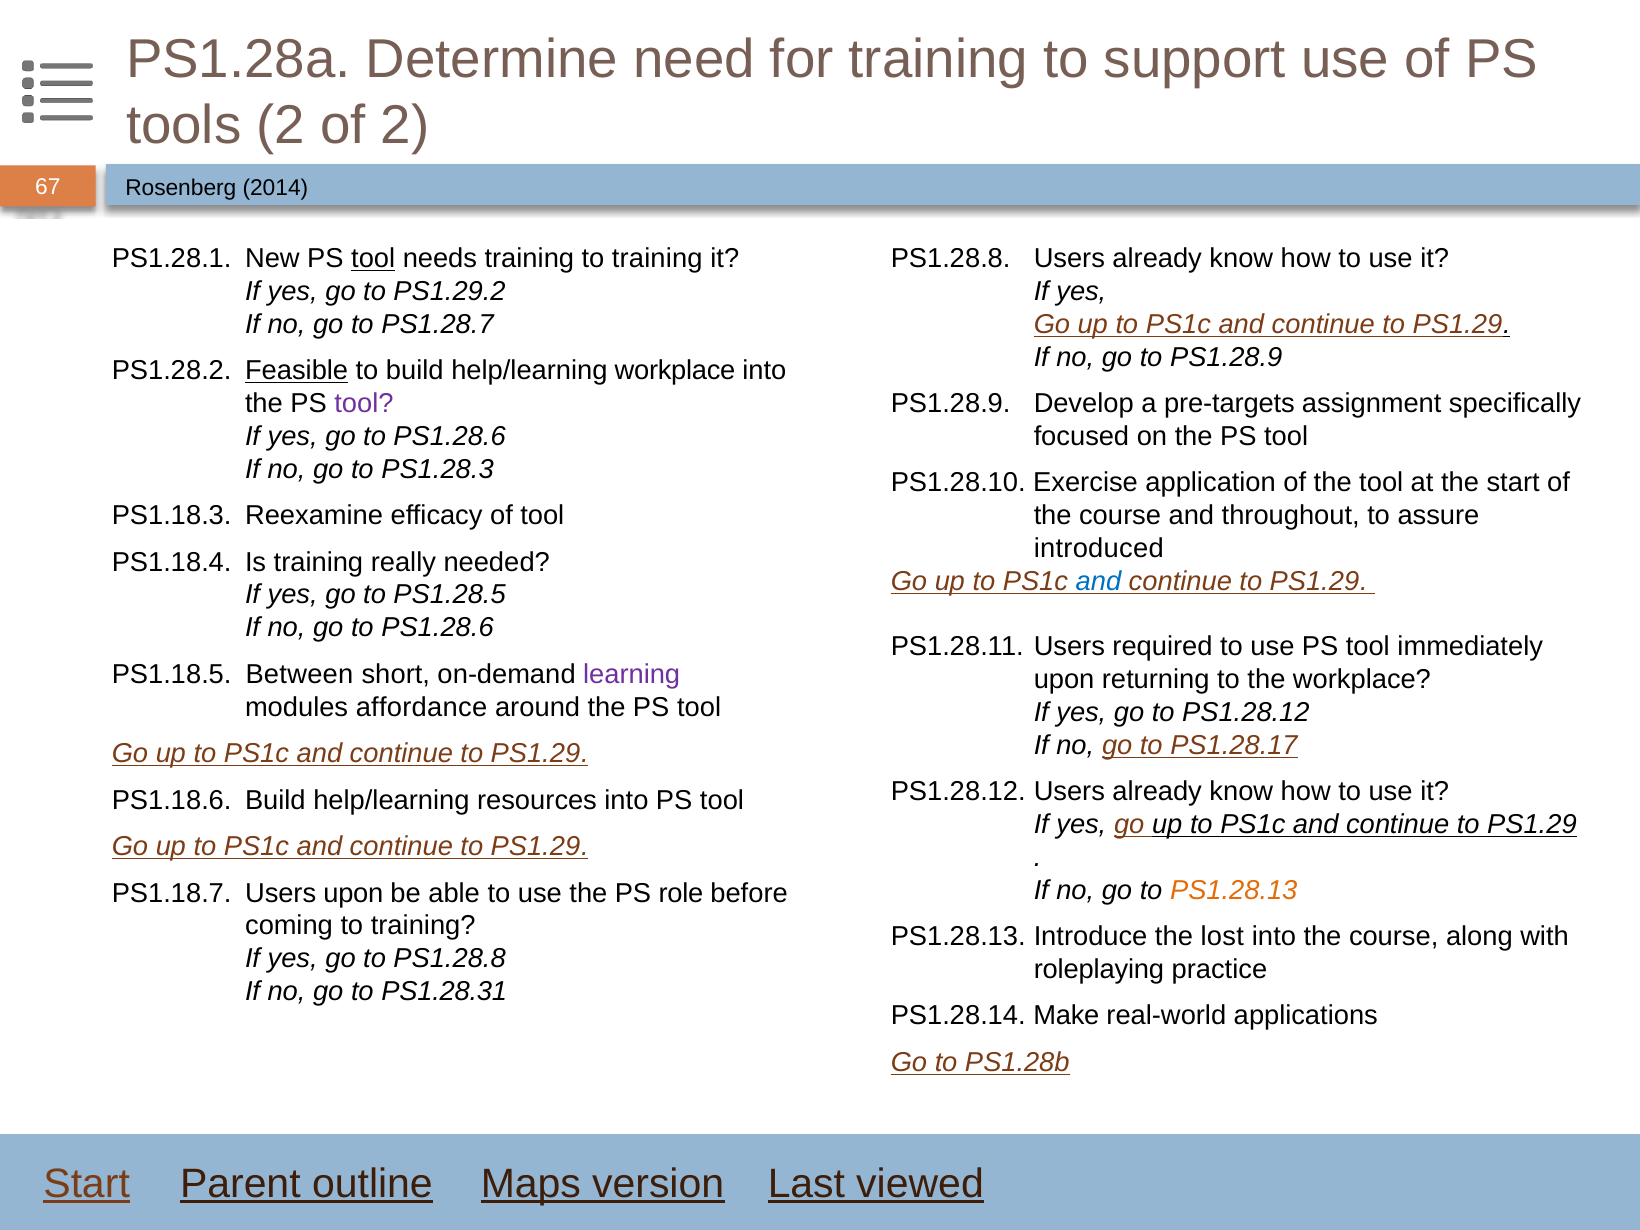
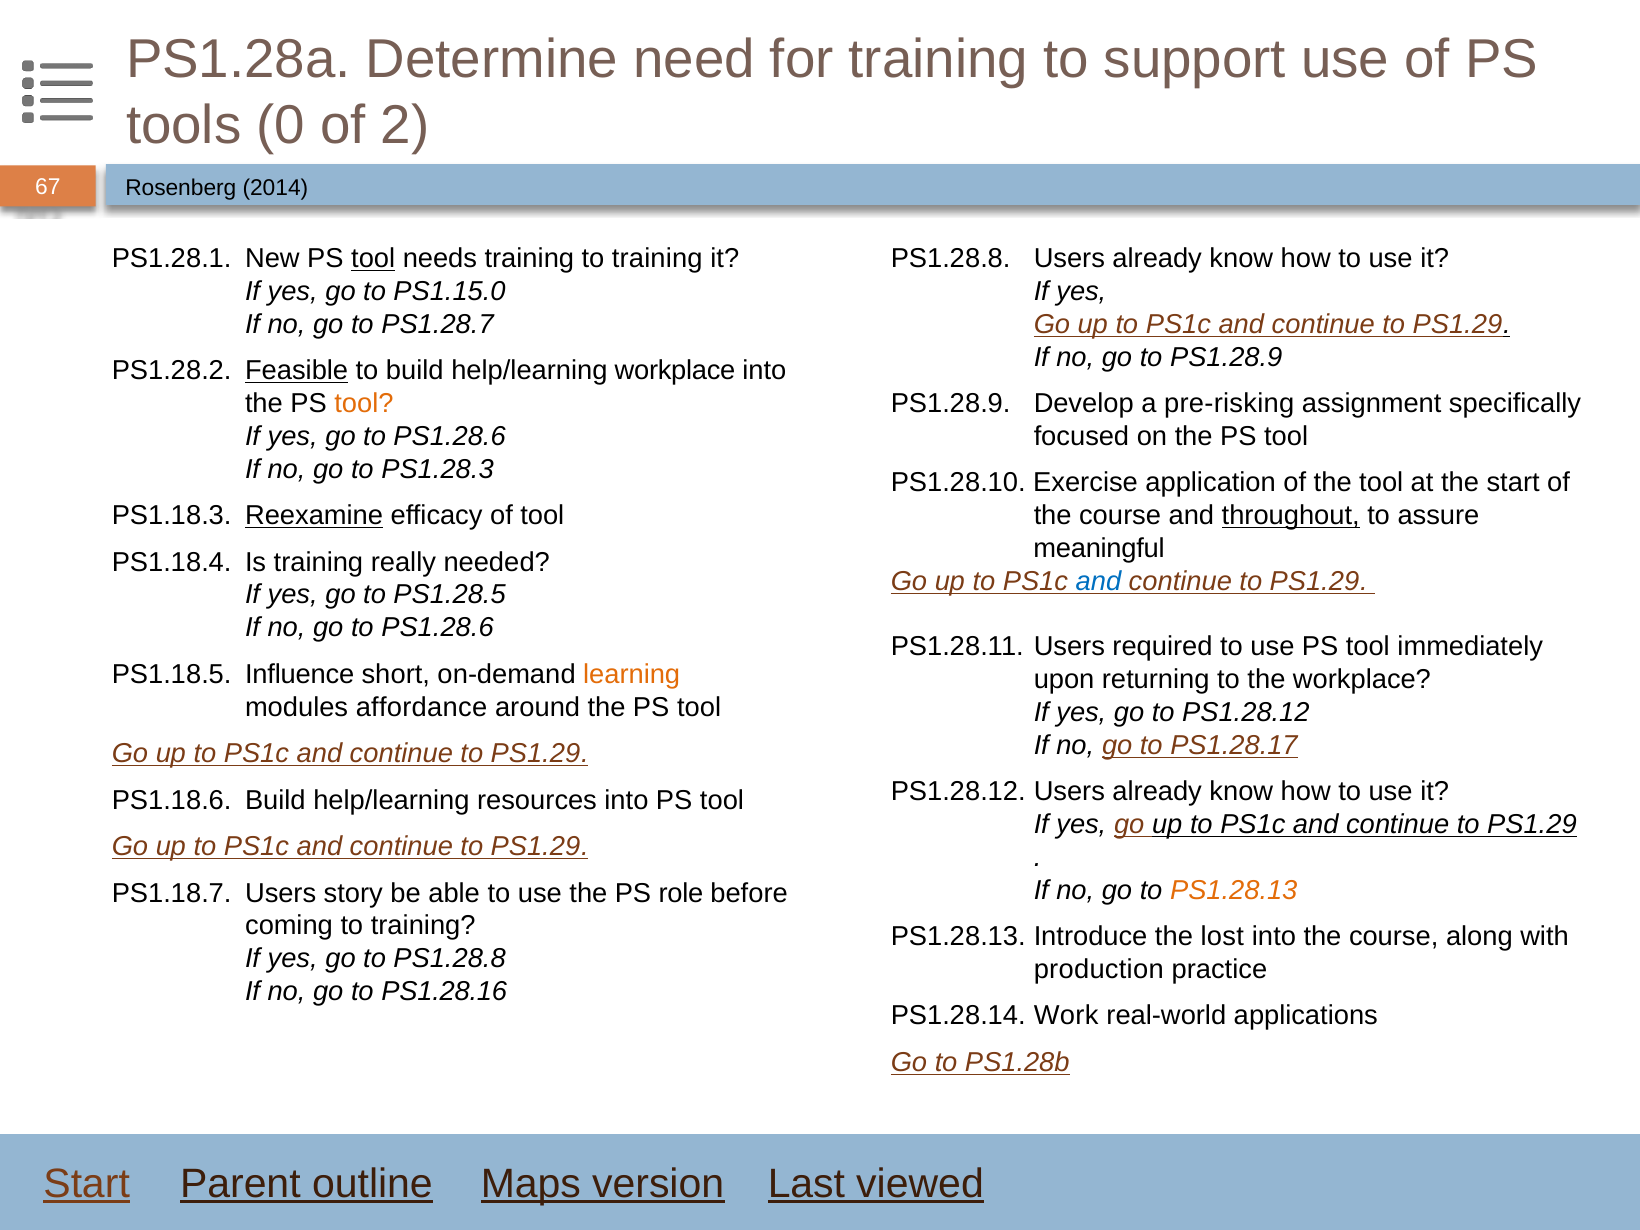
tools 2: 2 -> 0
PS1.29.2: PS1.29.2 -> PS1.15.0
tool at (364, 404) colour: purple -> orange
pre-targets: pre-targets -> pre-risking
Reexamine underline: none -> present
throughout underline: none -> present
introduced: introduced -> meaningful
Between: Between -> Influence
learning colour: purple -> orange
Users upon: upon -> story
roleplaying: roleplaying -> production
PS1.28.31: PS1.28.31 -> PS1.28.16
Make: Make -> Work
